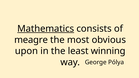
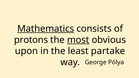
meagre: meagre -> protons
most underline: none -> present
winning: winning -> partake
